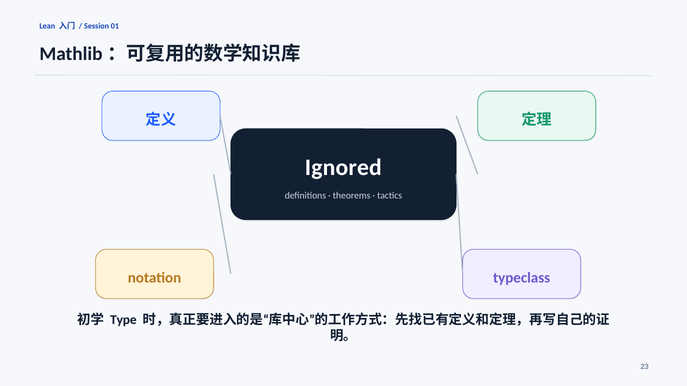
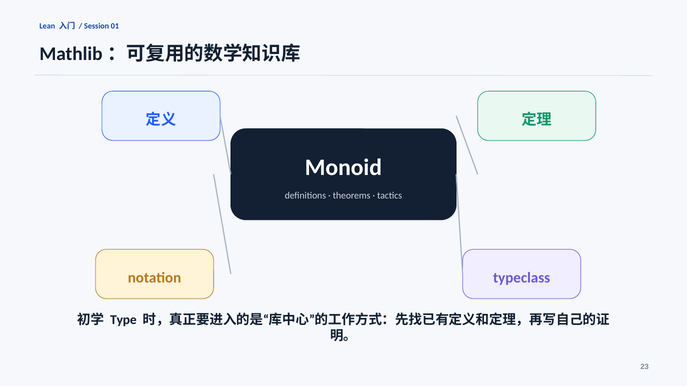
Ignored: Ignored -> Monoid
